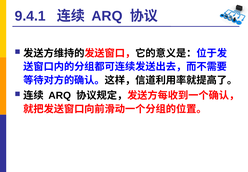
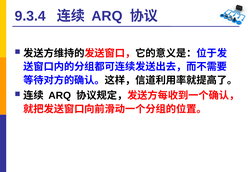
9.4.1: 9.4.1 -> 9.3.4
